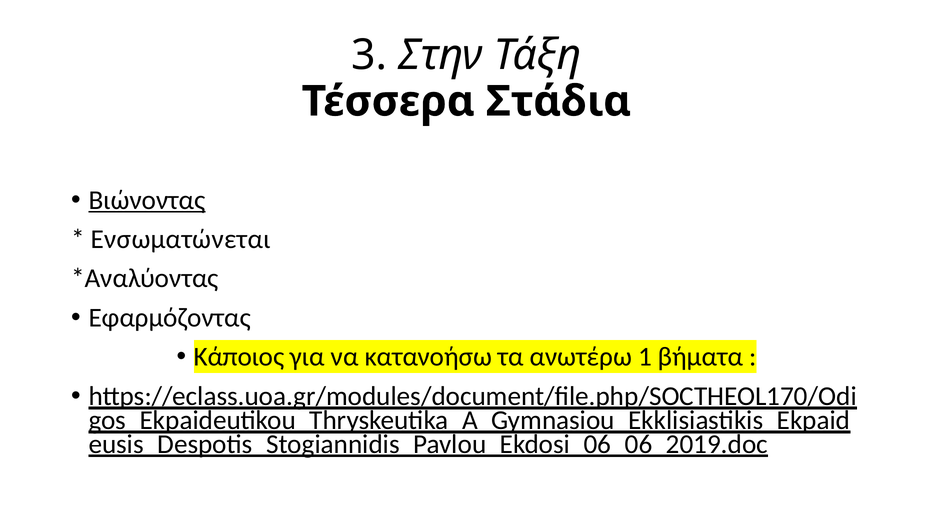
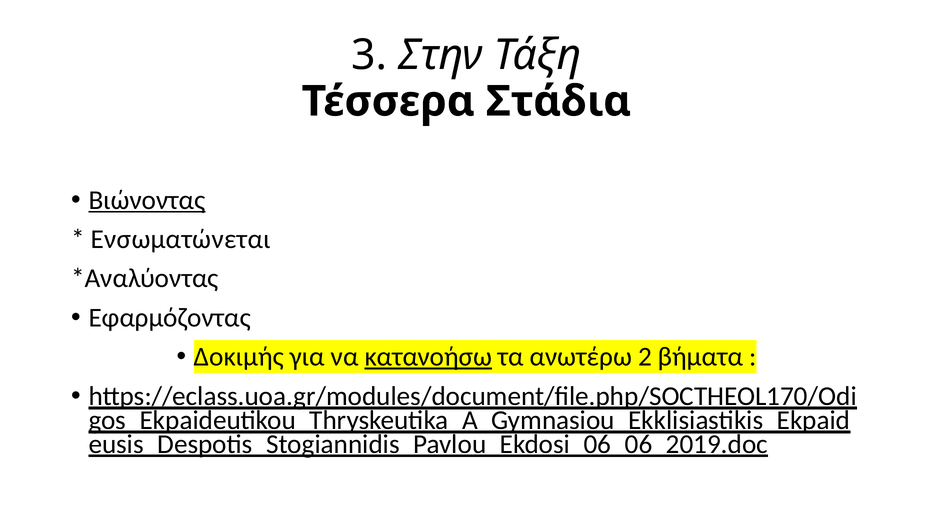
Κάποιος: Κάποιος -> Δοκιμής
κατανοήσω underline: none -> present
1: 1 -> 2
